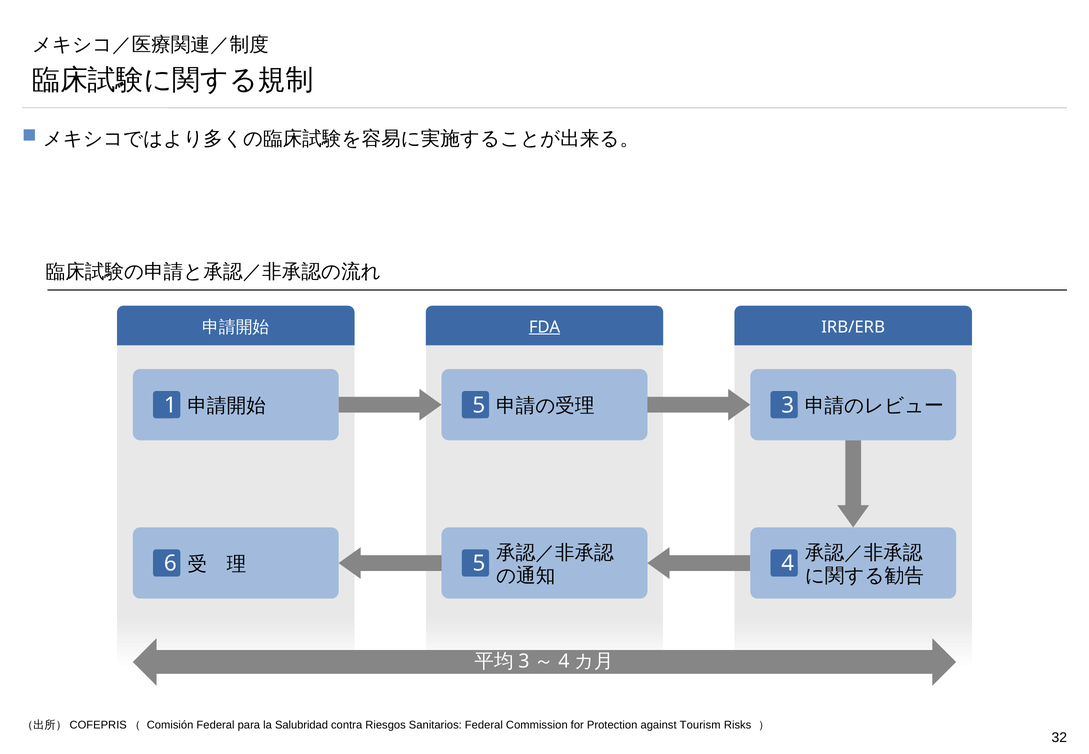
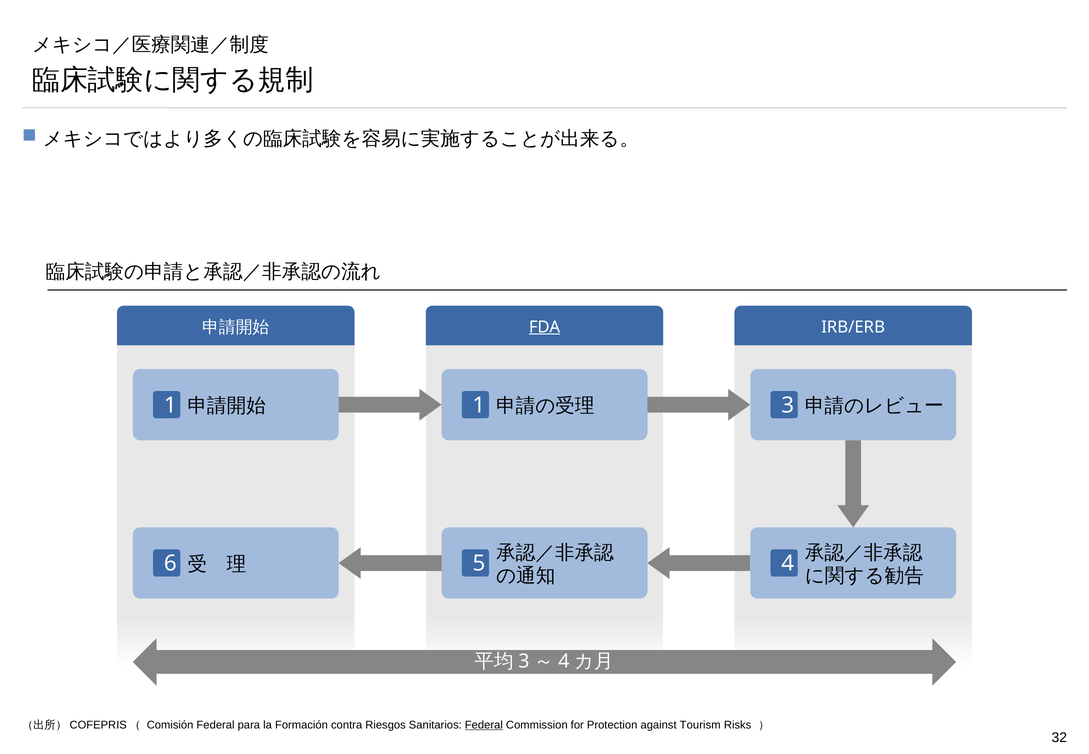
1 5: 5 -> 1
Salubridad: Salubridad -> Formación
Federal at (484, 725) underline: none -> present
